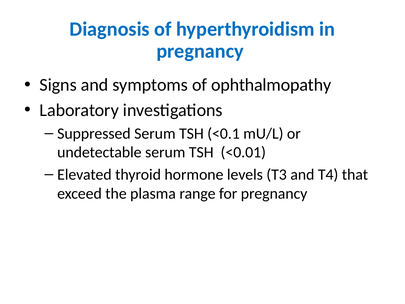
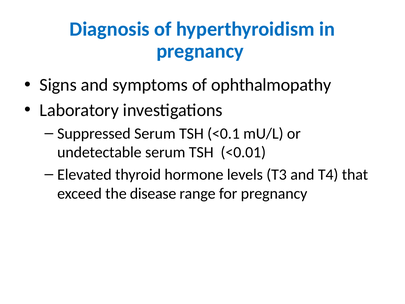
plasma: plasma -> disease
